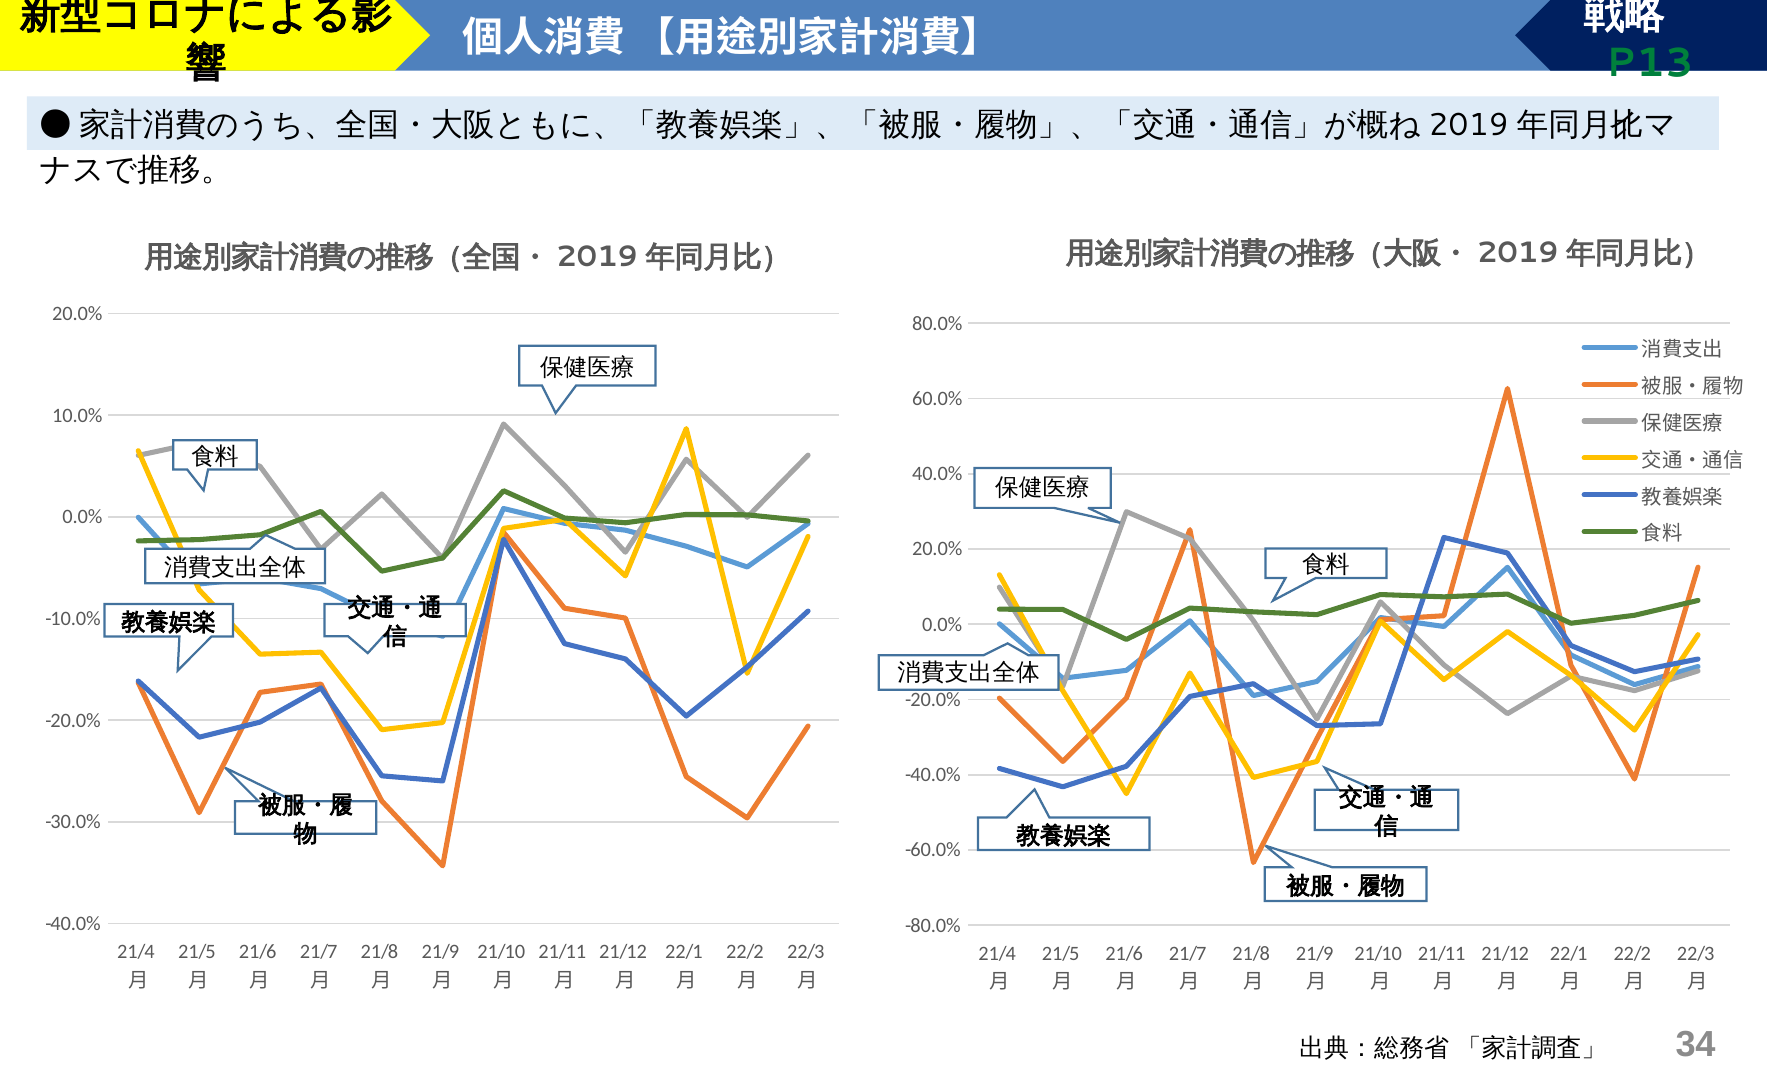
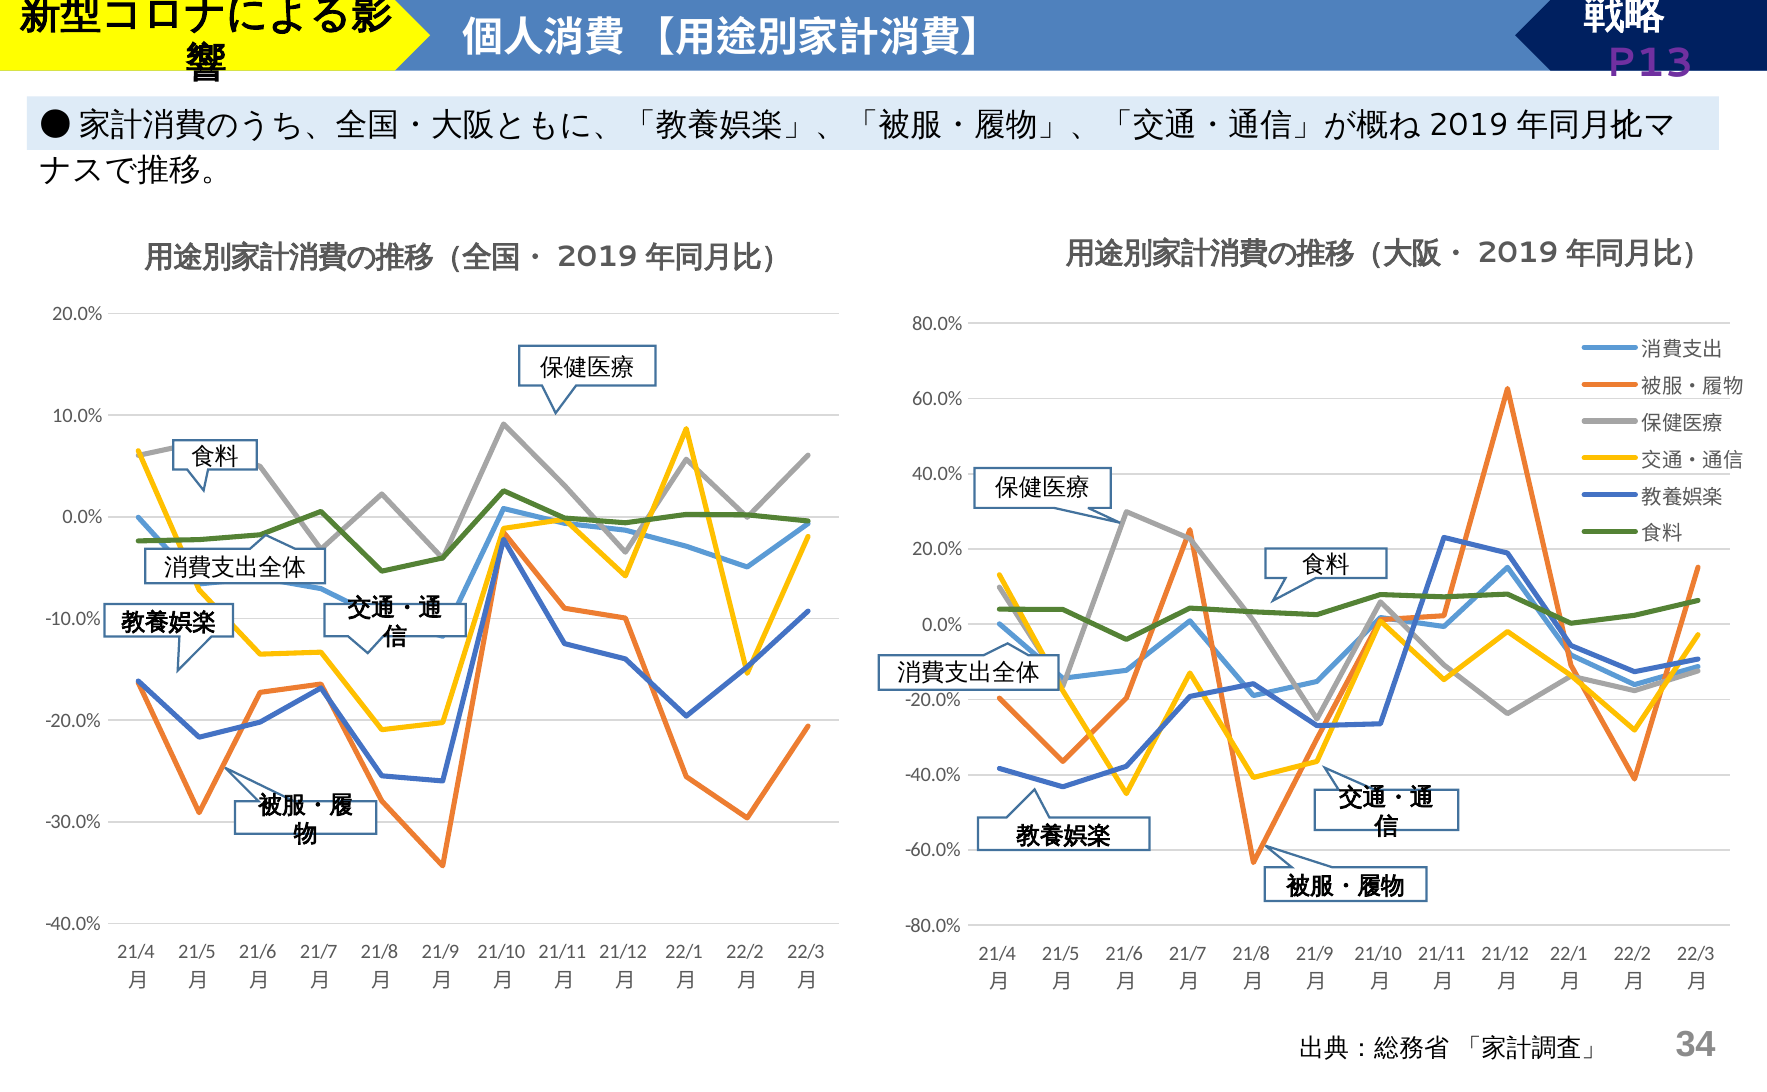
P13 colour: green -> purple
